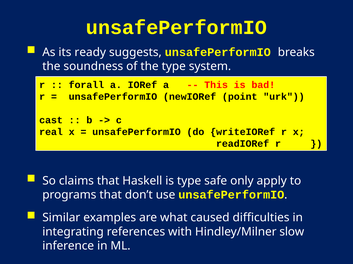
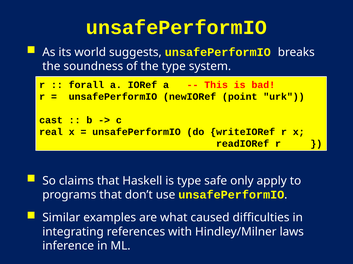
ready: ready -> world
slow: slow -> laws
